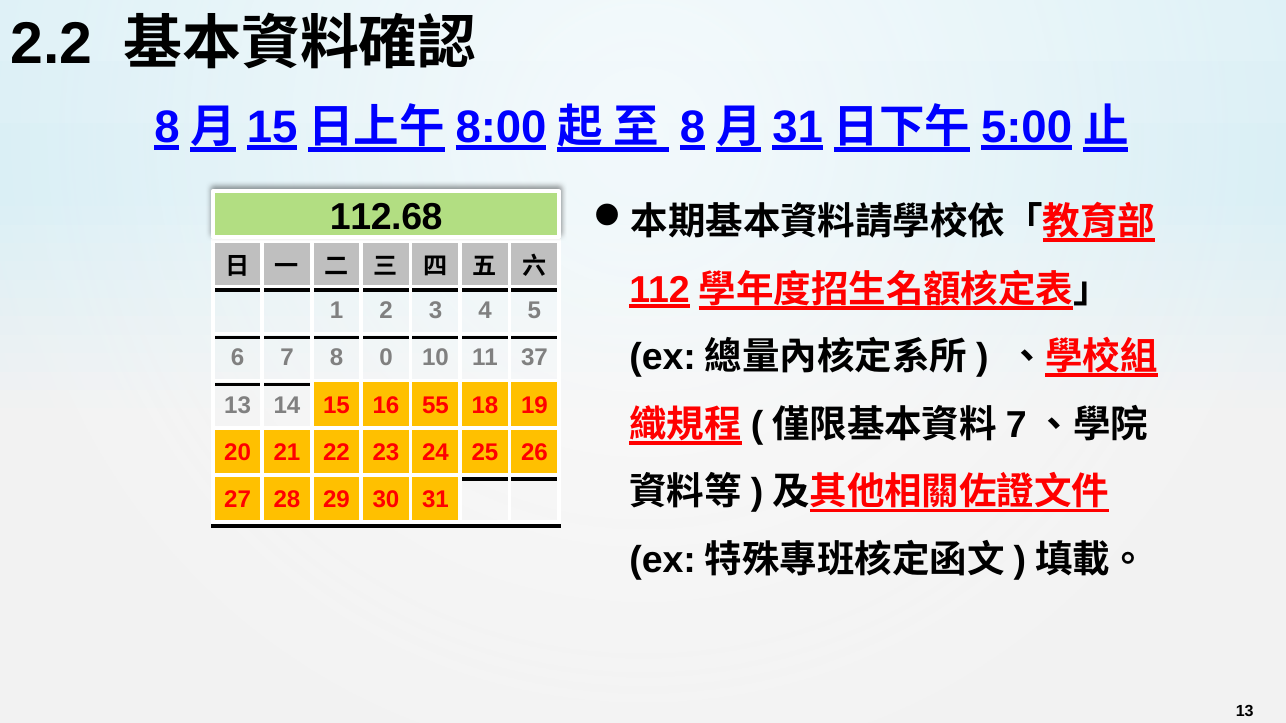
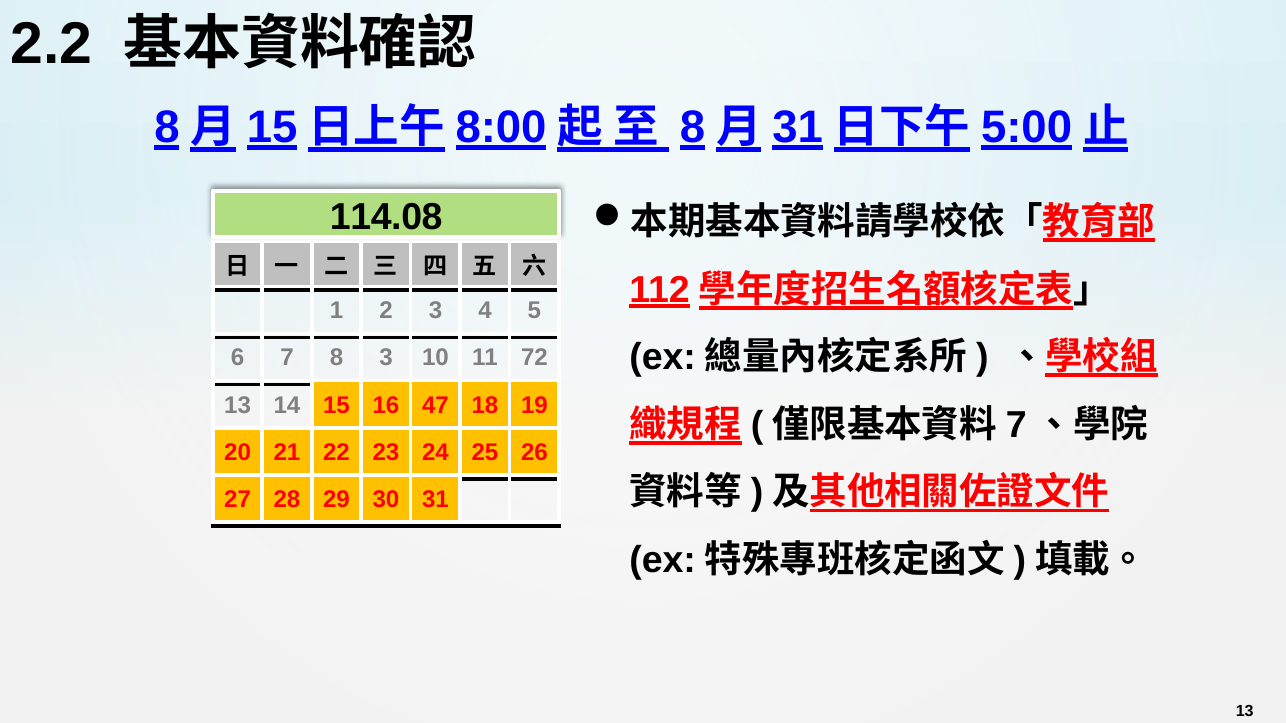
112.68: 112.68 -> 114.08
8 0: 0 -> 3
37: 37 -> 72
55: 55 -> 47
